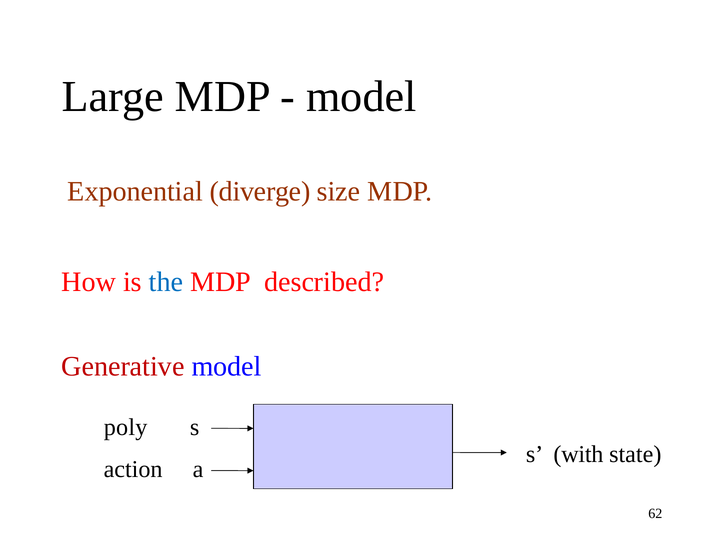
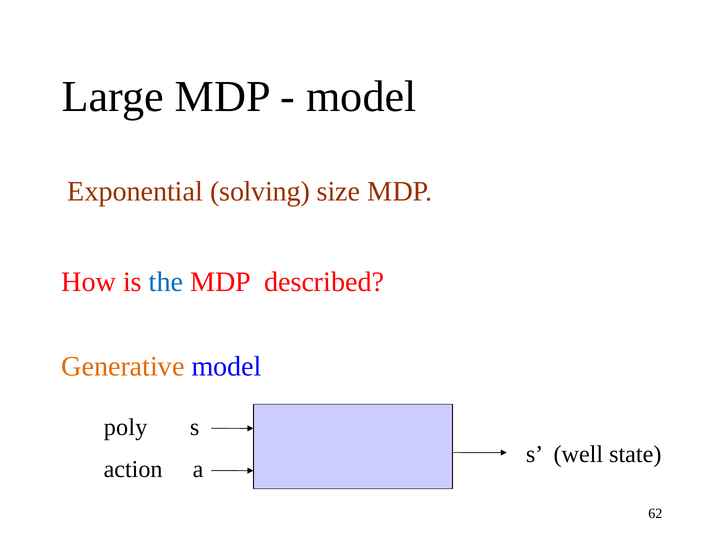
diverge: diverge -> solving
Generative colour: red -> orange
with: with -> well
